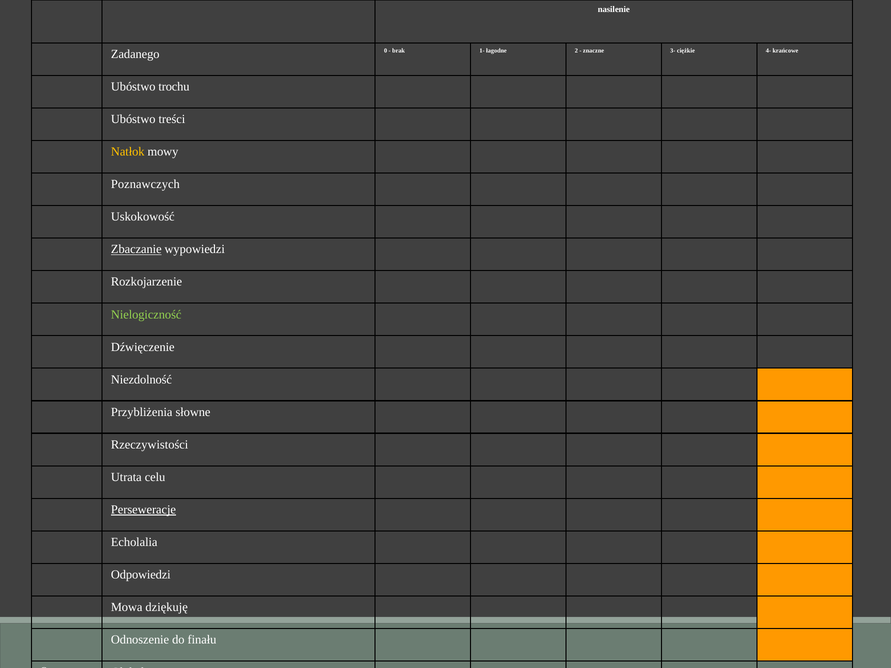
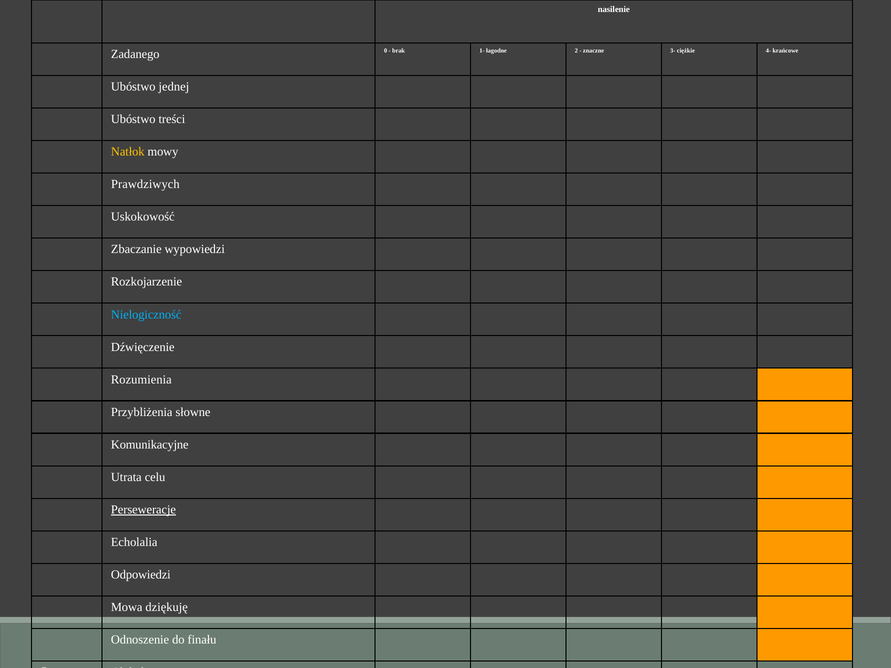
trochu: trochu -> jednej
Poznawczych: Poznawczych -> Prawdziwych
Zbaczanie underline: present -> none
Nielogiczność colour: light green -> light blue
Niezdolność: Niezdolność -> Rozumienia
Rzeczywistości: Rzeczywistości -> Komunikacyjne
